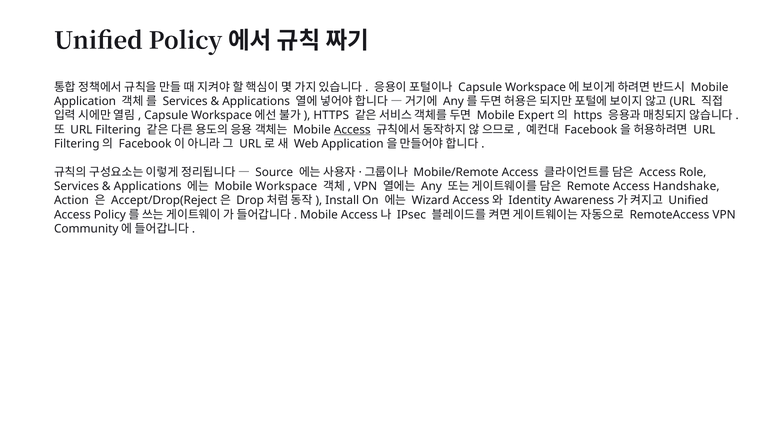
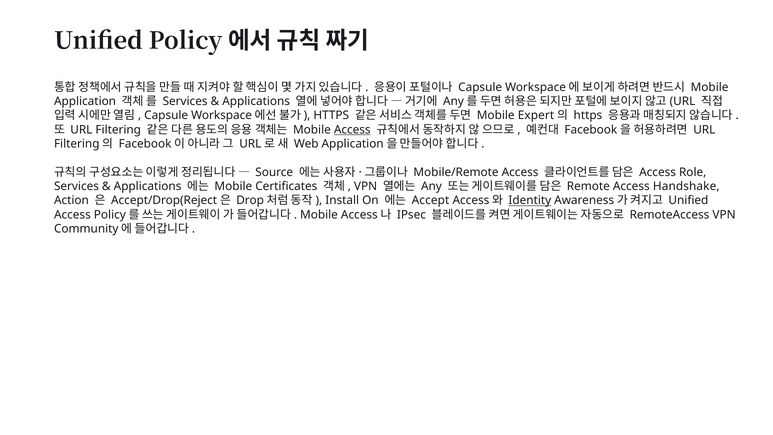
Mobile Workspace: Workspace -> Certificates
Wizard: Wizard -> Accept
Identity underline: none -> present
